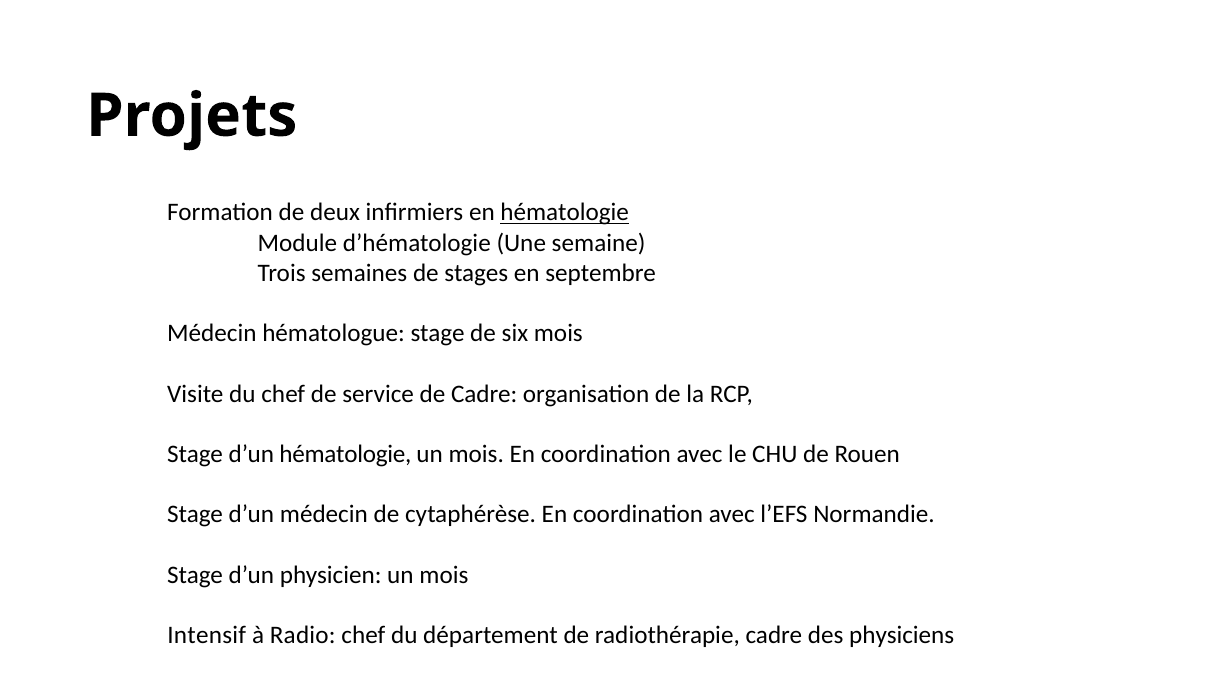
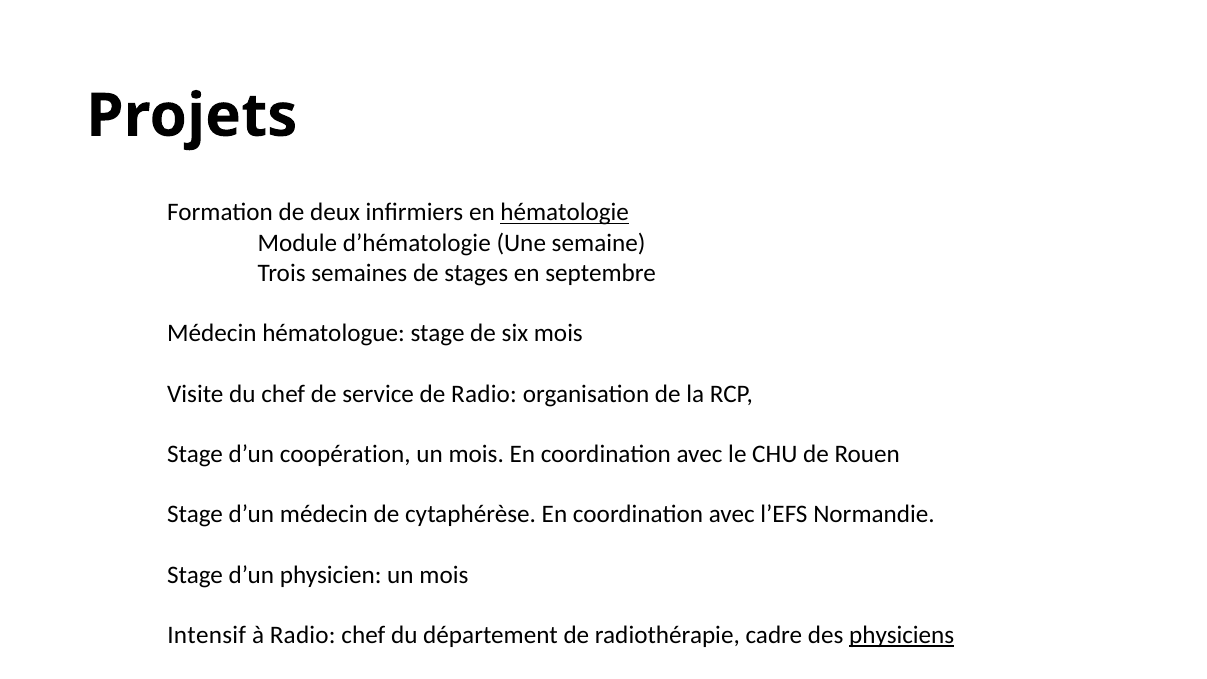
de Cadre: Cadre -> Radio
d’un hématologie: hématologie -> coopération
physiciens underline: none -> present
